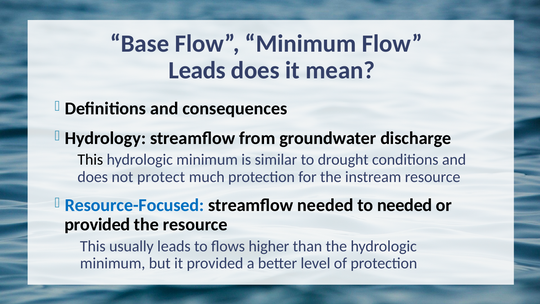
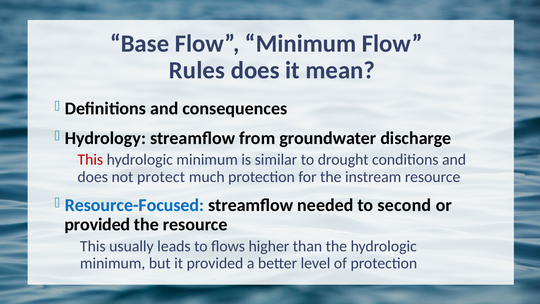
Leads at (197, 70): Leads -> Rules
This at (90, 160) colour: black -> red
to needed: needed -> second
